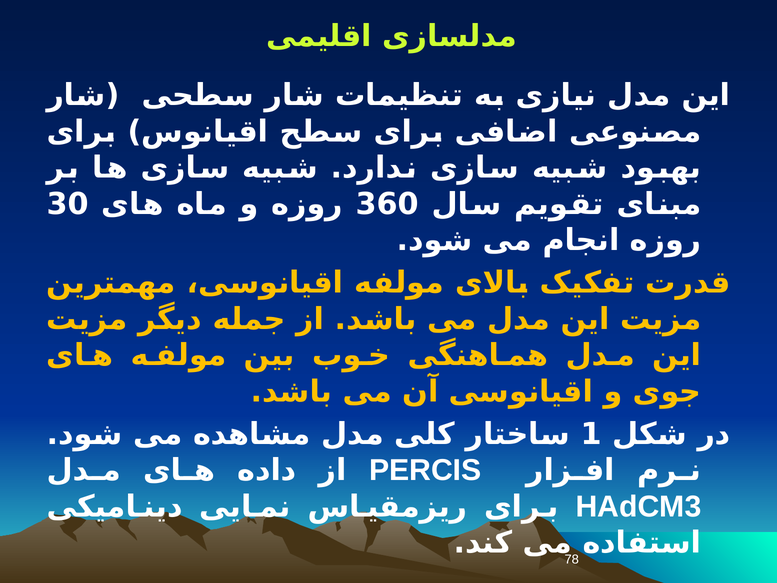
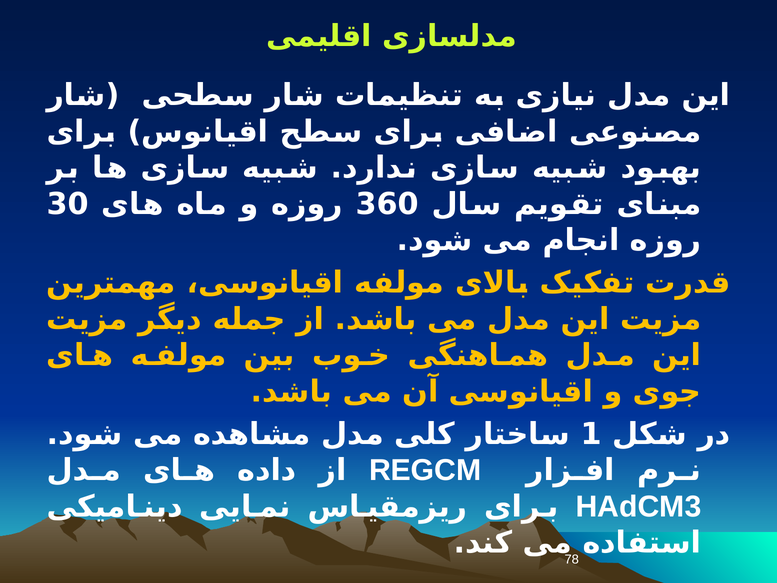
PERCIS: PERCIS -> REGCM
